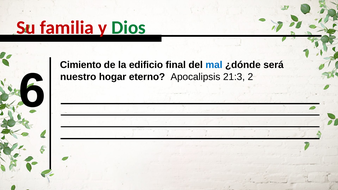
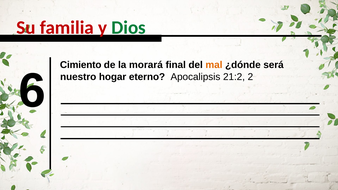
edificio: edificio -> morará
mal colour: blue -> orange
21:3: 21:3 -> 21:2
